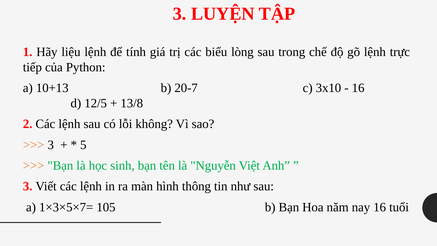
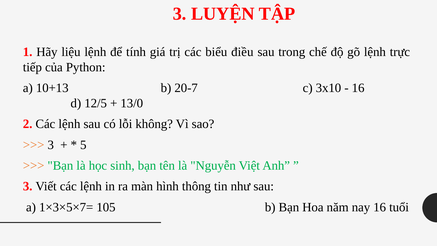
lòng: lòng -> điều
13/8: 13/8 -> 13/0
